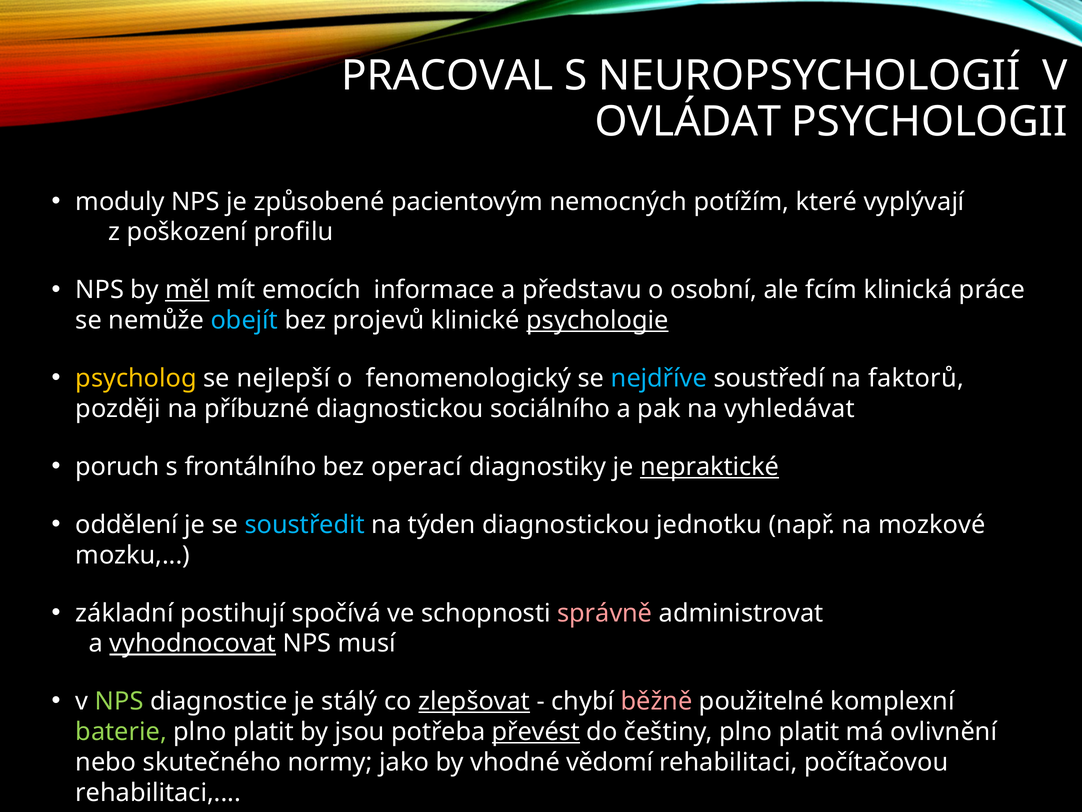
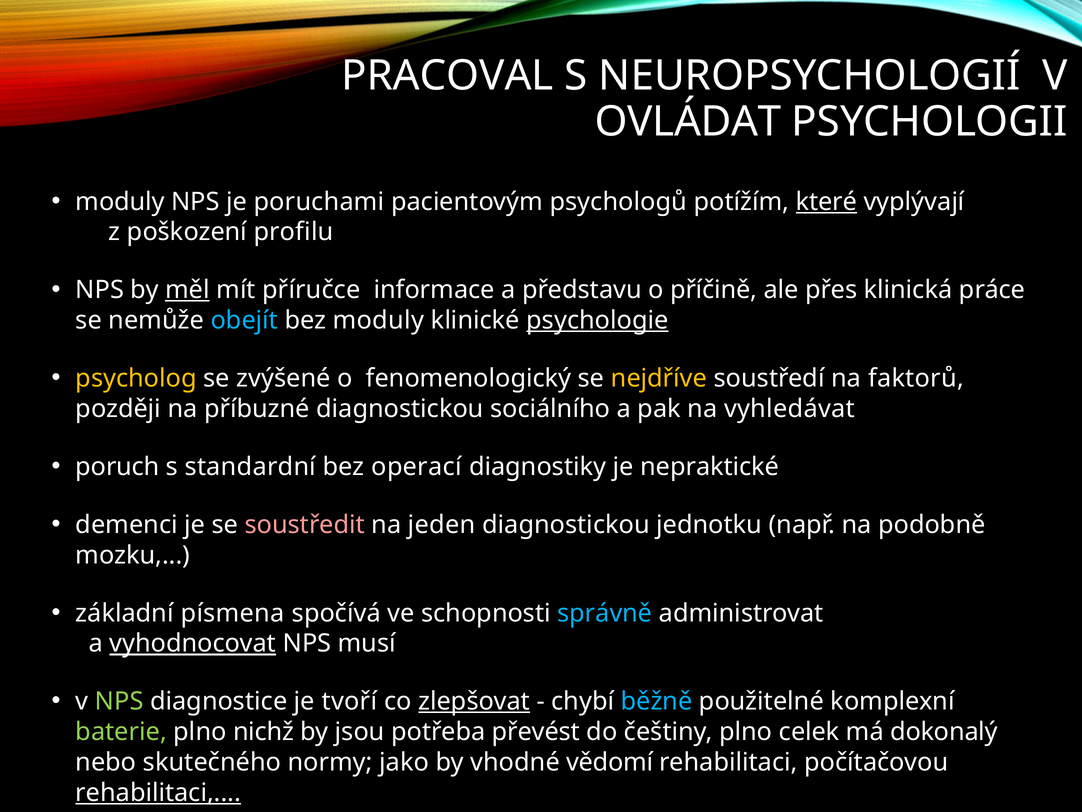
způsobené: způsobené -> poruchami
nemocných: nemocných -> psychologů
které underline: none -> present
emocích: emocích -> příručce
osobní: osobní -> příčině
fcím: fcím -> přes
bez projevů: projevů -> moduly
nejlepší: nejlepší -> zvýšené
nejdříve colour: light blue -> yellow
frontálního: frontálního -> standardní
nepraktické underline: present -> none
oddělení: oddělení -> demenci
soustředit colour: light blue -> pink
týden: týden -> jeden
mozkové: mozkové -> podobně
postihují: postihují -> písmena
správně colour: pink -> light blue
stálý: stálý -> tvoří
běžně colour: pink -> light blue
platit at (263, 732): platit -> nichž
převést underline: present -> none
češtiny plno platit: platit -> celek
ovlivnění: ovlivnění -> dokonalý
rehabilitaci at (158, 792) underline: none -> present
